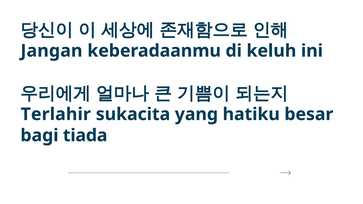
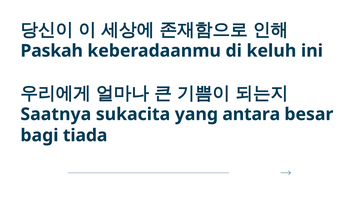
Jangan: Jangan -> Paskah
Terlahir: Terlahir -> Saatnya
hatiku: hatiku -> antara
